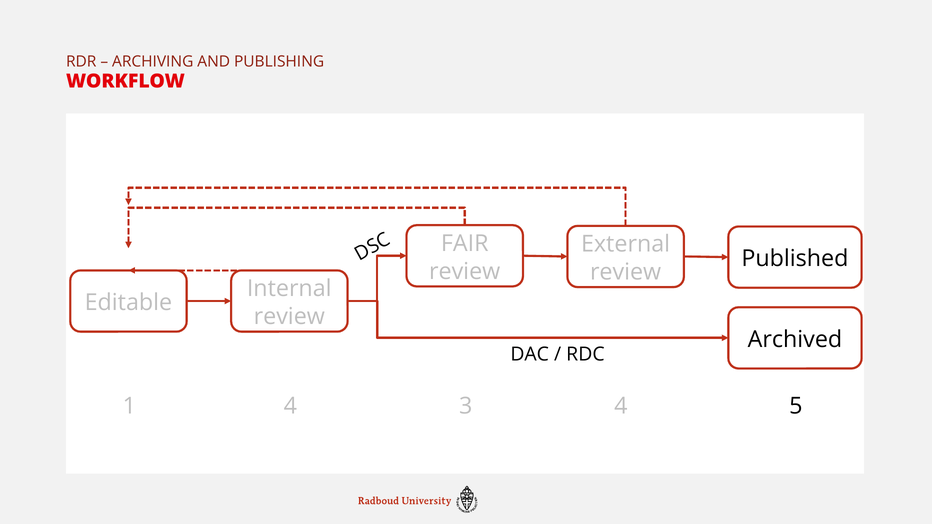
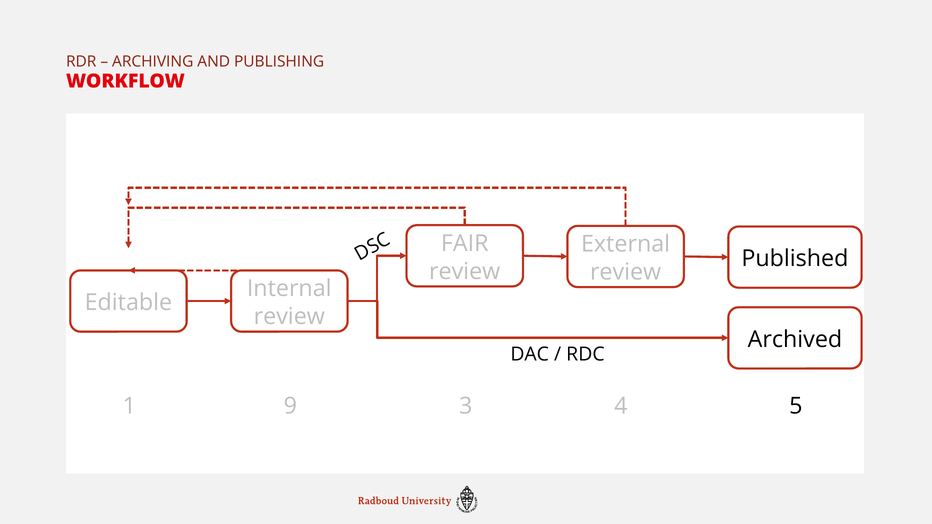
1 4: 4 -> 9
